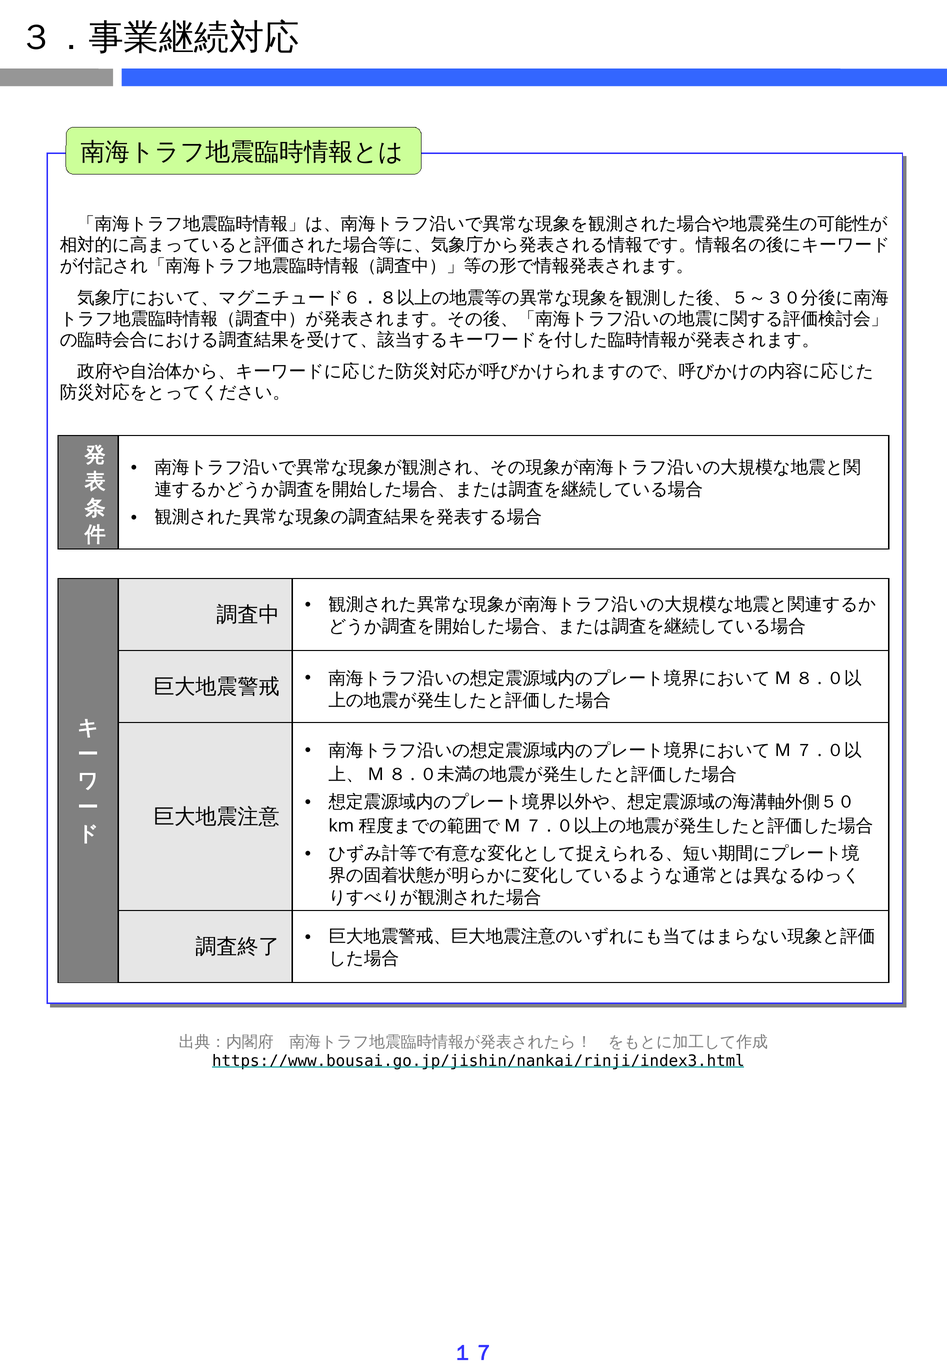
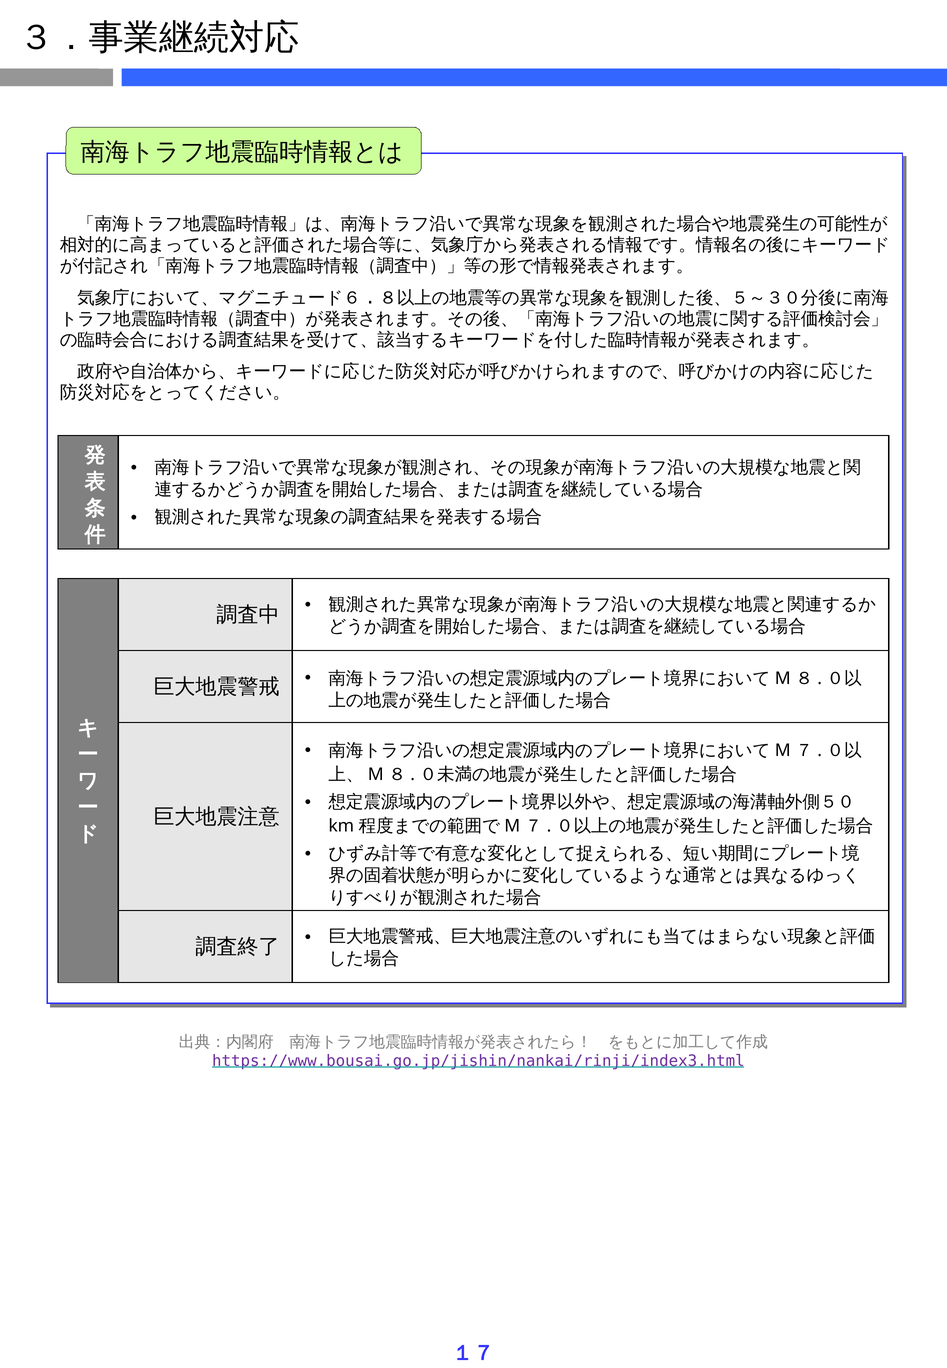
https://www.bousai.go.jp/jishin/nankai/rinji/index3.html colour: black -> purple
